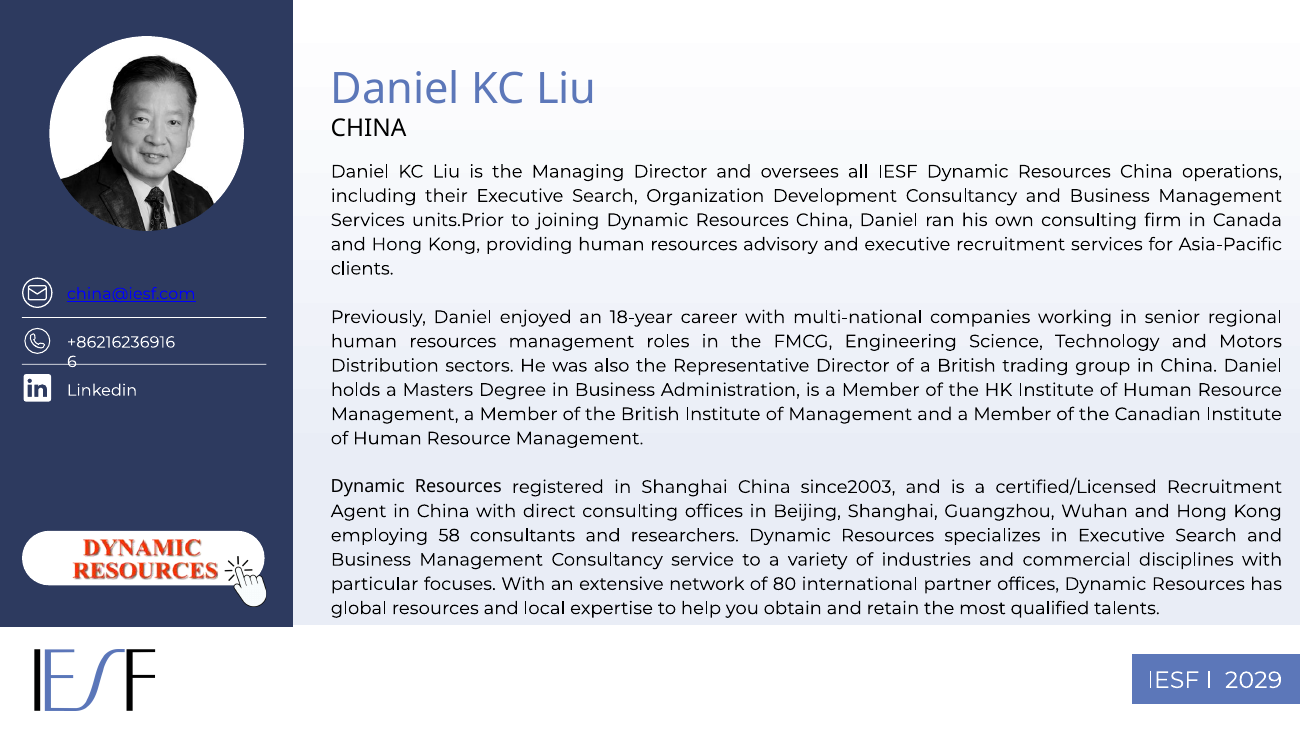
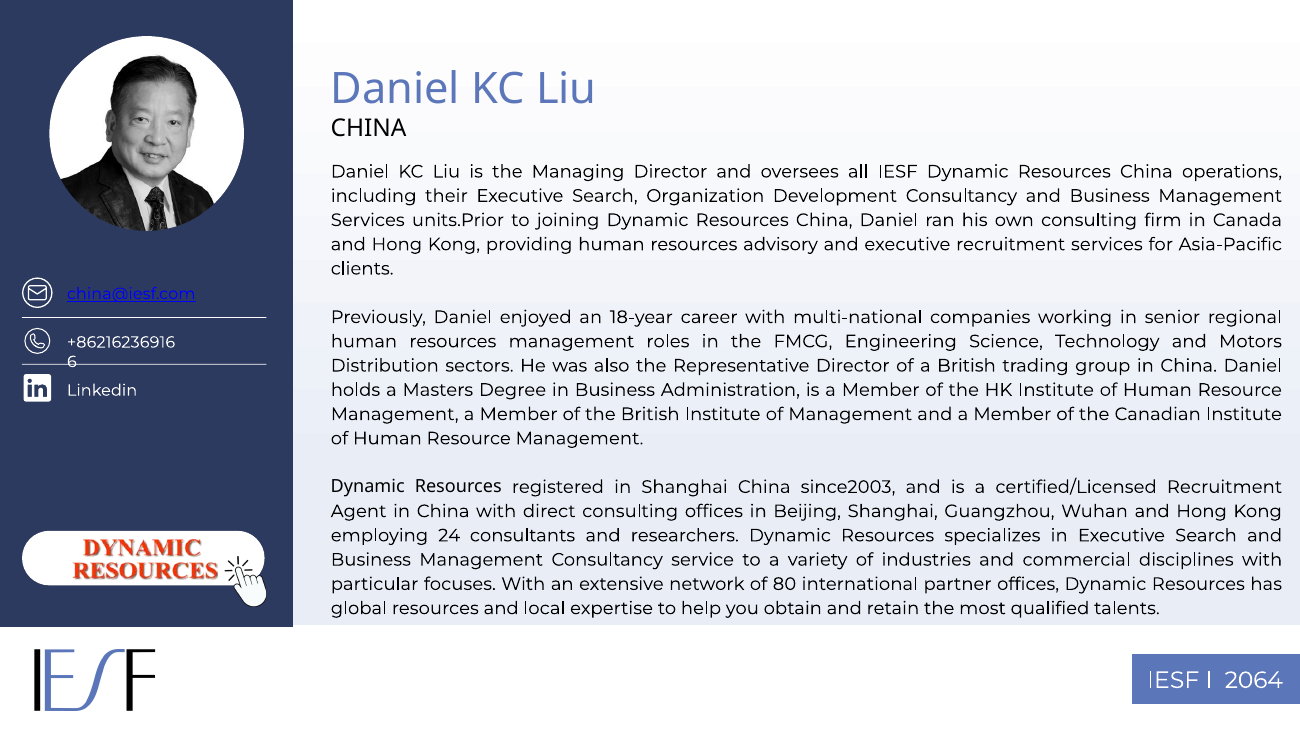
58: 58 -> 24
2029: 2029 -> 2064
